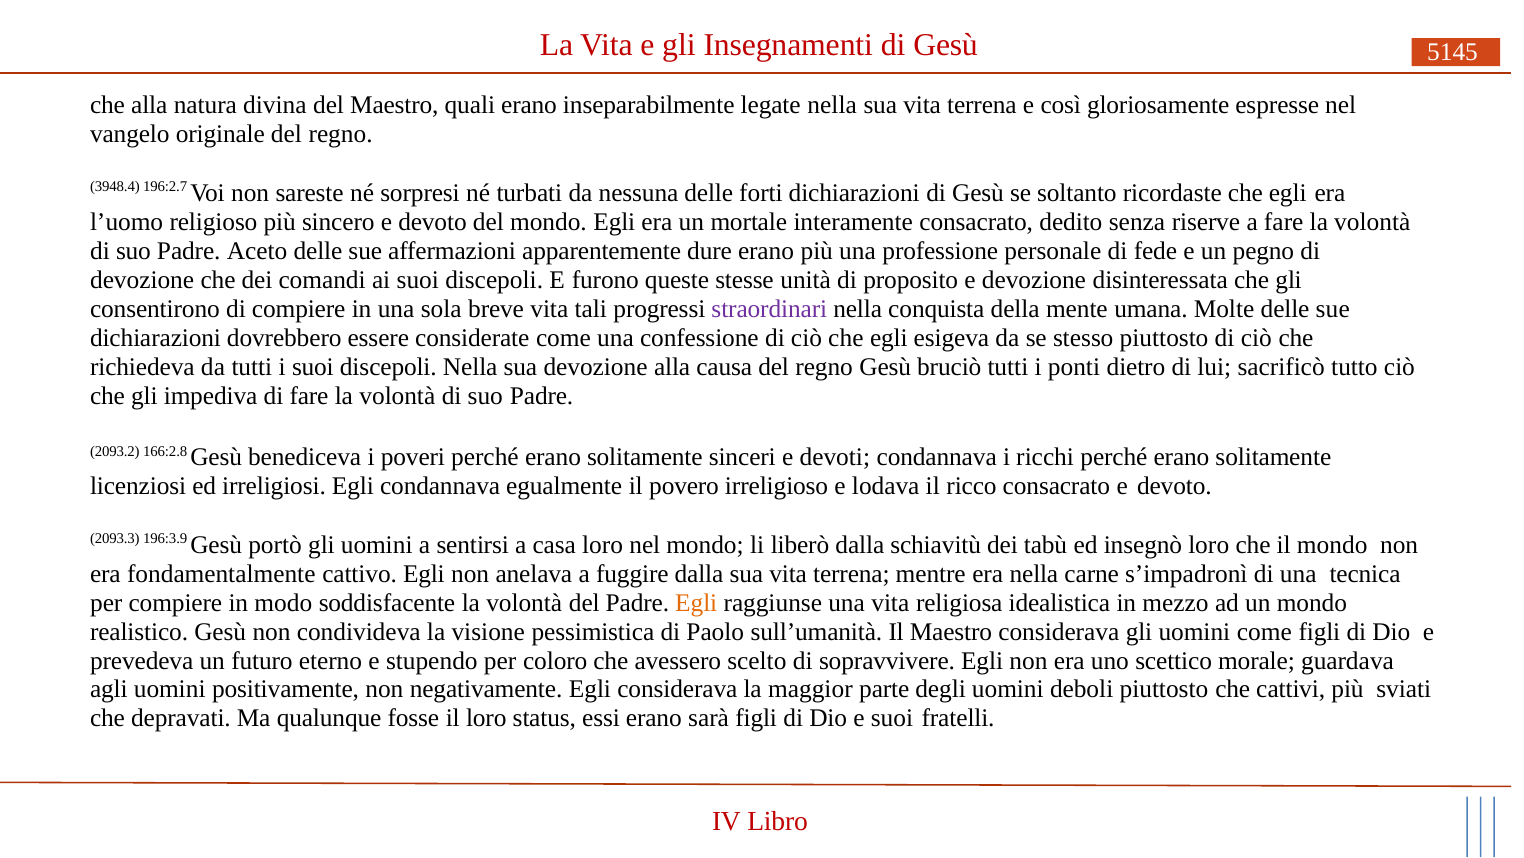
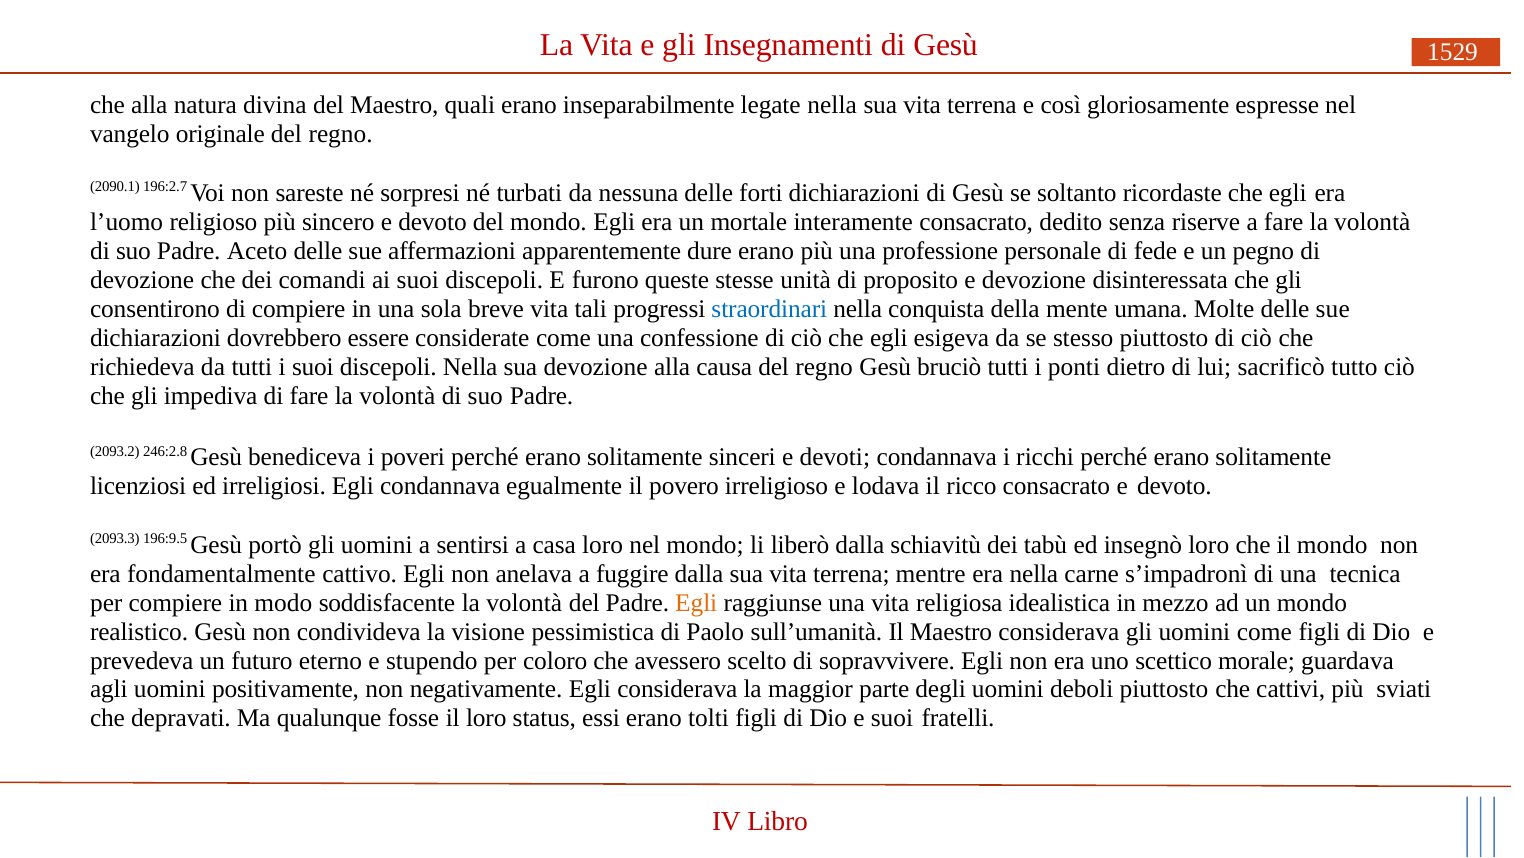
5145: 5145 -> 1529
3948.4: 3948.4 -> 2090.1
straordinari colour: purple -> blue
166:2.8: 166:2.8 -> 246:2.8
196:3.9: 196:3.9 -> 196:9.5
sarà: sarà -> tolti
